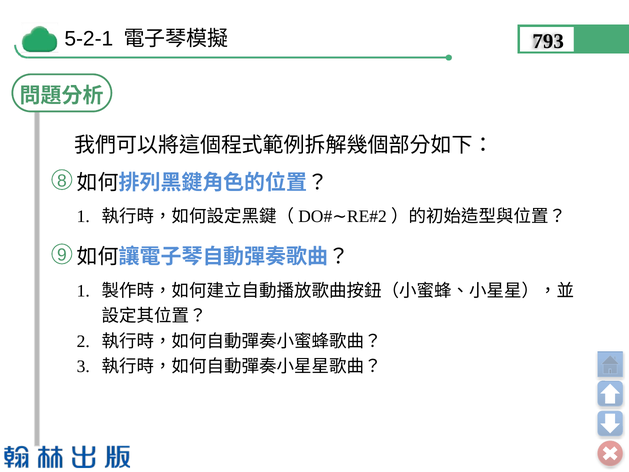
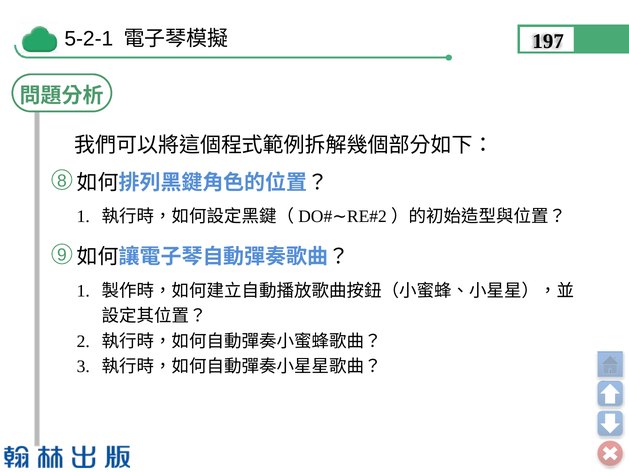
793: 793 -> 197
